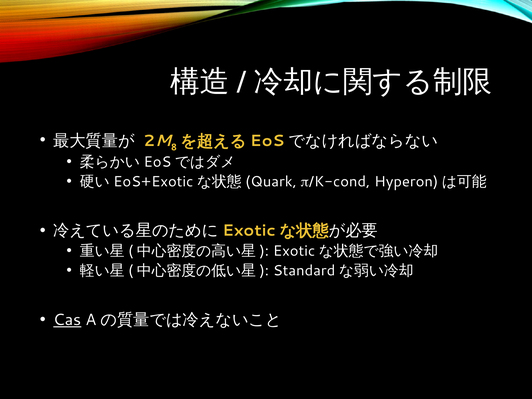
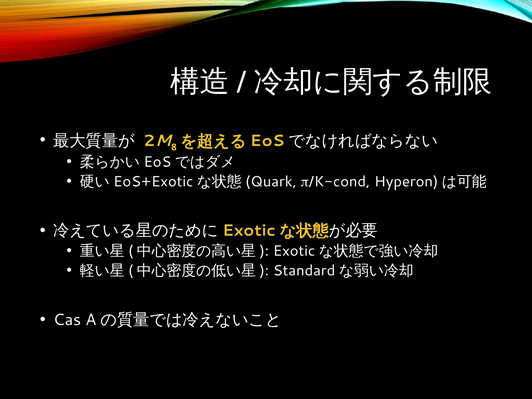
Cas underline: present -> none
